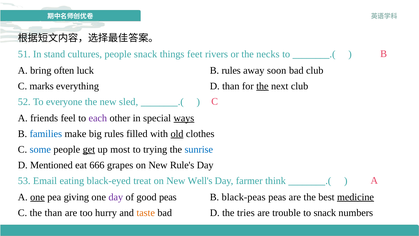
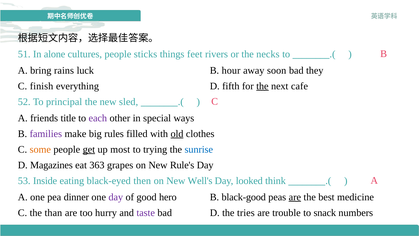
stand: stand -> alone
people snack: snack -> sticks
often: often -> rains
B rules: rules -> hour
bad club: club -> they
marks: marks -> finish
D than: than -> fifth
next club: club -> cafe
everyone: everyone -> principal
feel: feel -> title
ways underline: present -> none
families colour: blue -> purple
some colour: blue -> orange
Mentioned: Mentioned -> Magazines
666: 666 -> 363
Email: Email -> Inside
treat: treat -> then
farmer: farmer -> looked
one at (37, 197) underline: present -> none
giving: giving -> dinner
good peas: peas -> hero
black-peas: black-peas -> black-good
are at (295, 197) underline: none -> present
medicine underline: present -> none
taste colour: orange -> purple
